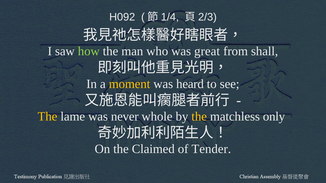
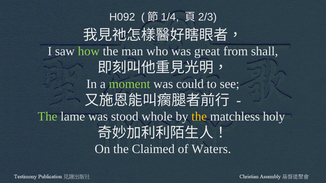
moment colour: yellow -> light green
heard: heard -> could
The at (47, 117) colour: yellow -> light green
never: never -> stood
only: only -> holy
Tender: Tender -> Waters
